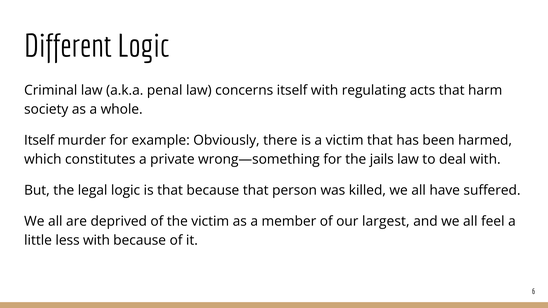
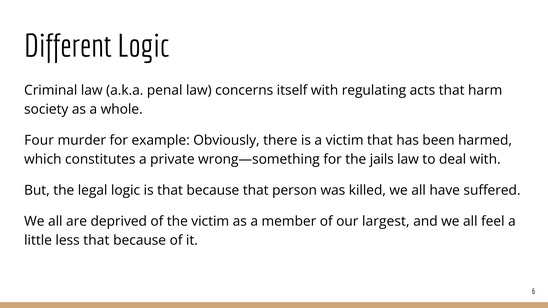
Itself at (39, 141): Itself -> Four
less with: with -> that
